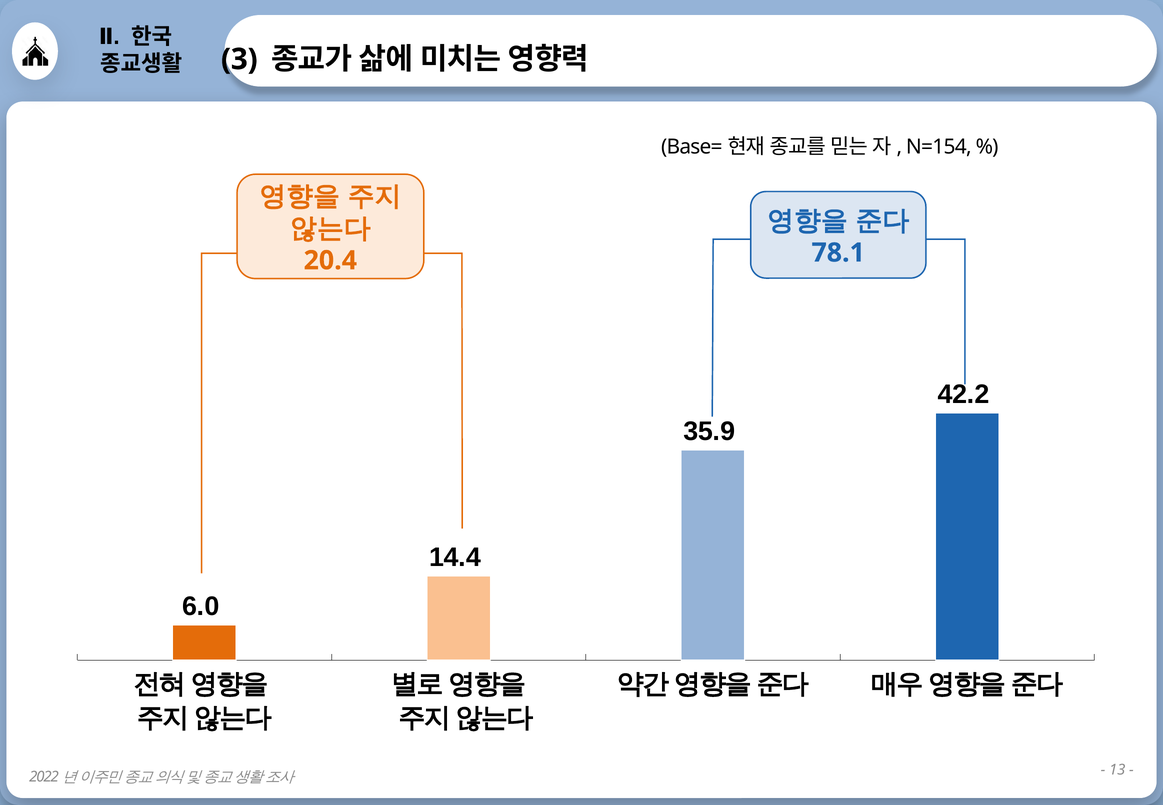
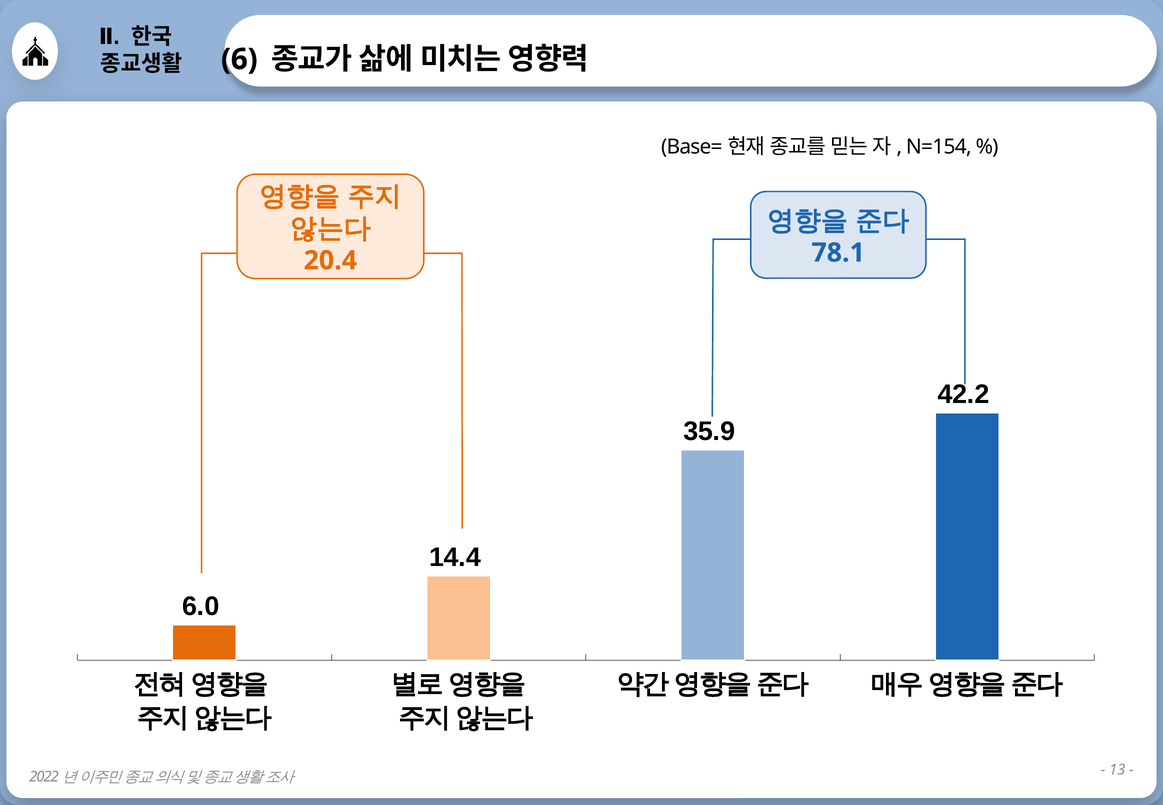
3: 3 -> 6
